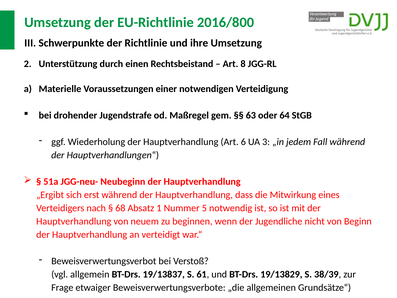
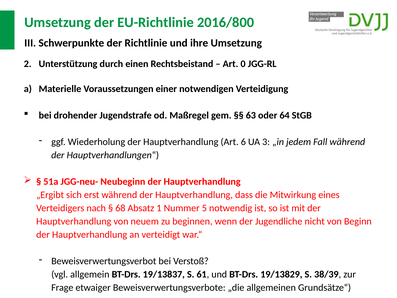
8: 8 -> 0
